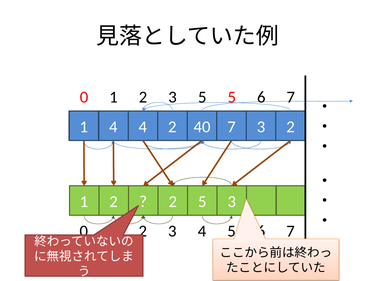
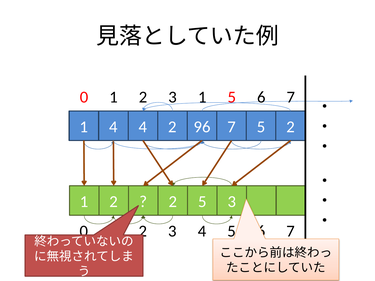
3 5: 5 -> 1
40: 40 -> 96
7 3: 3 -> 5
